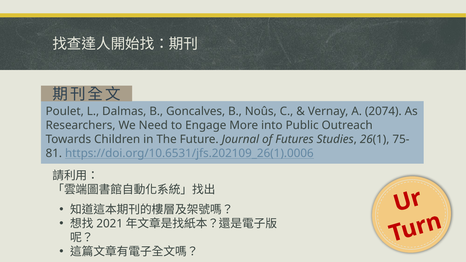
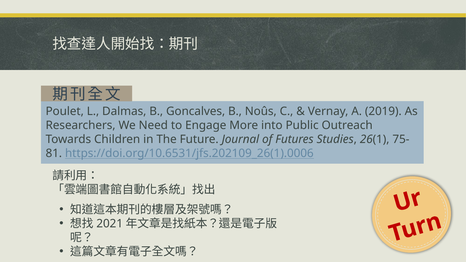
2074: 2074 -> 2019
